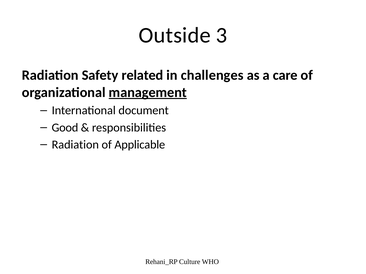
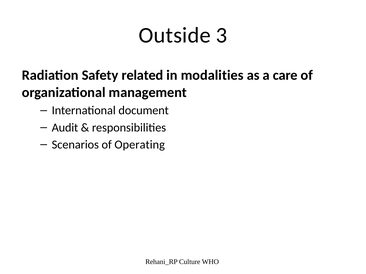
challenges: challenges -> modalities
management underline: present -> none
Good: Good -> Audit
Radiation at (75, 145): Radiation -> Scenarios
Applicable: Applicable -> Operating
